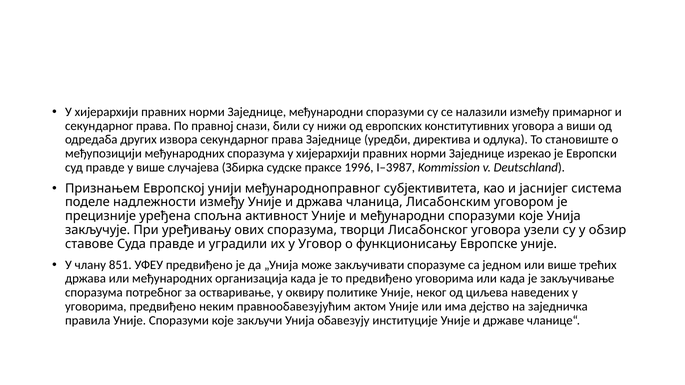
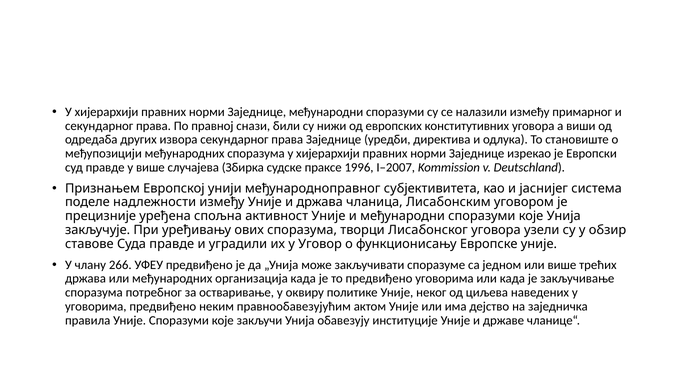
I–3987: I–3987 -> I–2007
851: 851 -> 266
